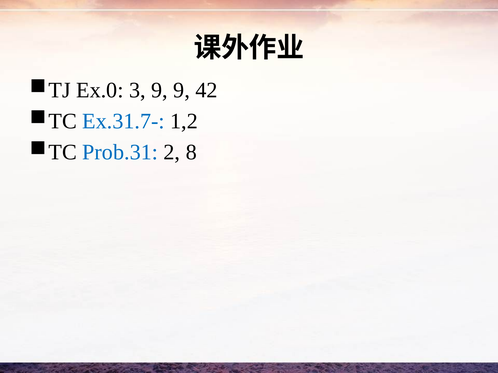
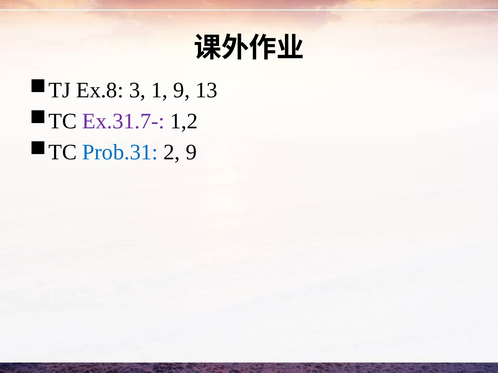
Ex.0: Ex.0 -> Ex.8
3 9: 9 -> 1
42: 42 -> 13
Ex.31.7- colour: blue -> purple
2 8: 8 -> 9
